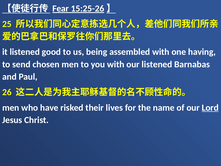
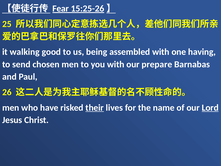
it listened: listened -> walking
our listened: listened -> prepare
their underline: none -> present
